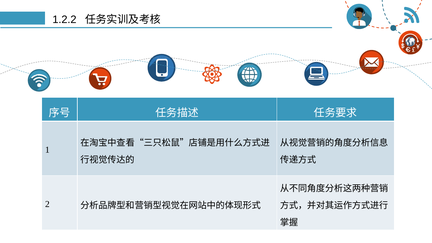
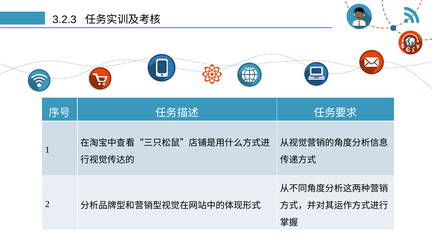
1.2.2: 1.2.2 -> 3.2.3
